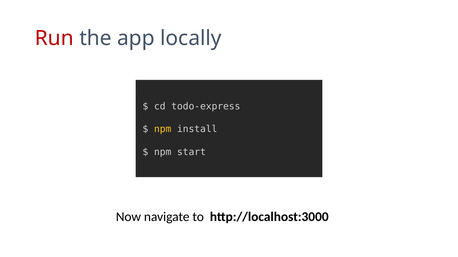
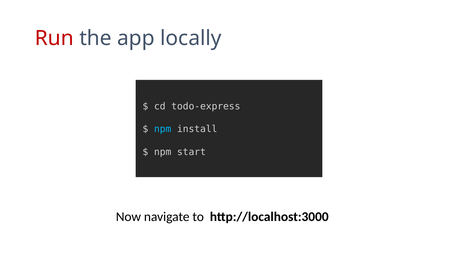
npm at (163, 129) colour: yellow -> light blue
